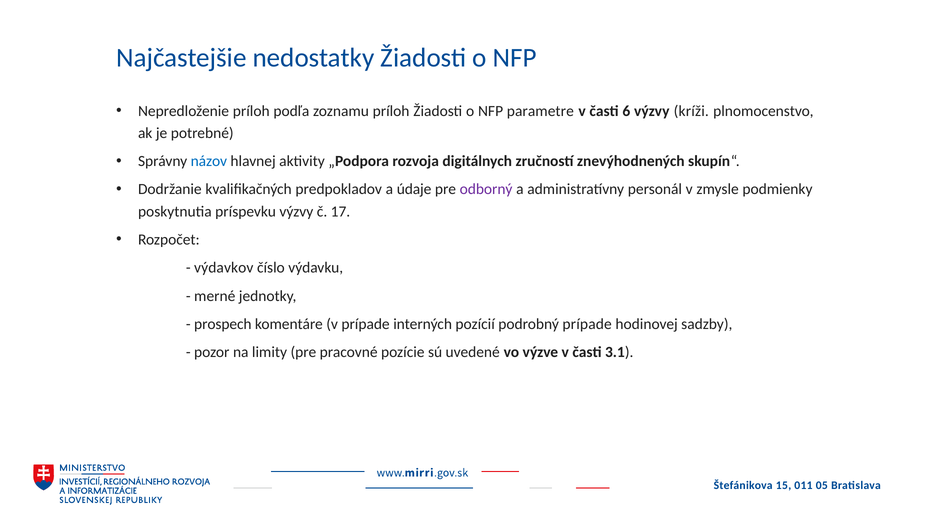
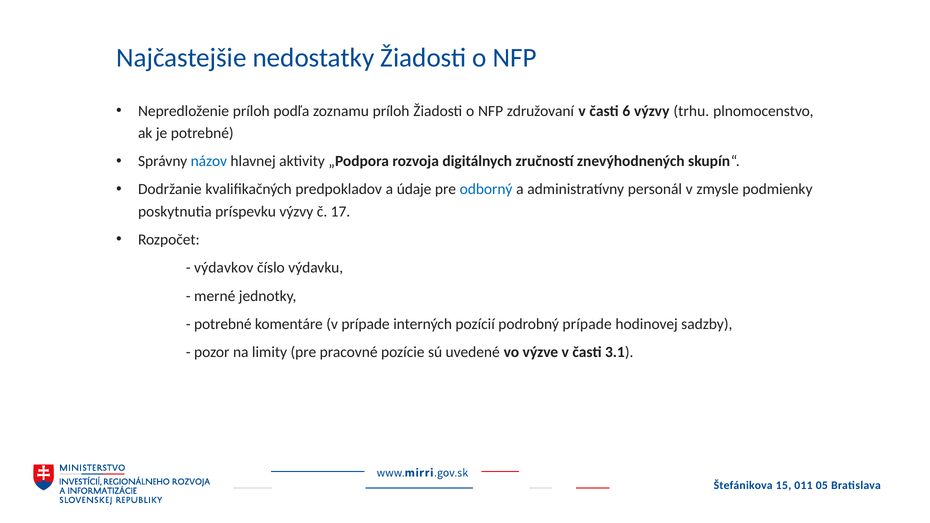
parametre: parametre -> združovaní
kríži: kríži -> trhu
odborný colour: purple -> blue
prospech at (223, 324): prospech -> potrebné
